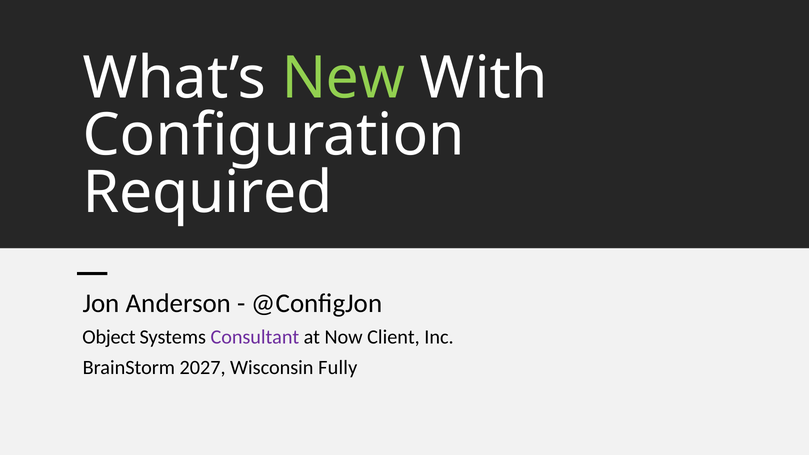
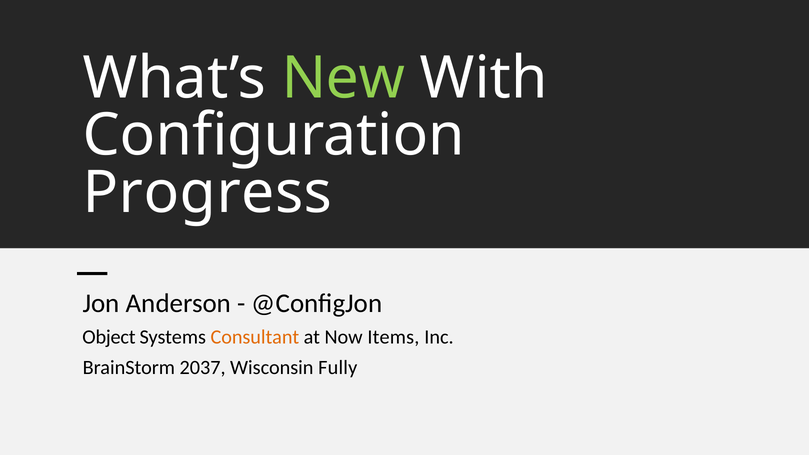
Required: Required -> Progress
Consultant colour: purple -> orange
Client: Client -> Items
2027: 2027 -> 2037
